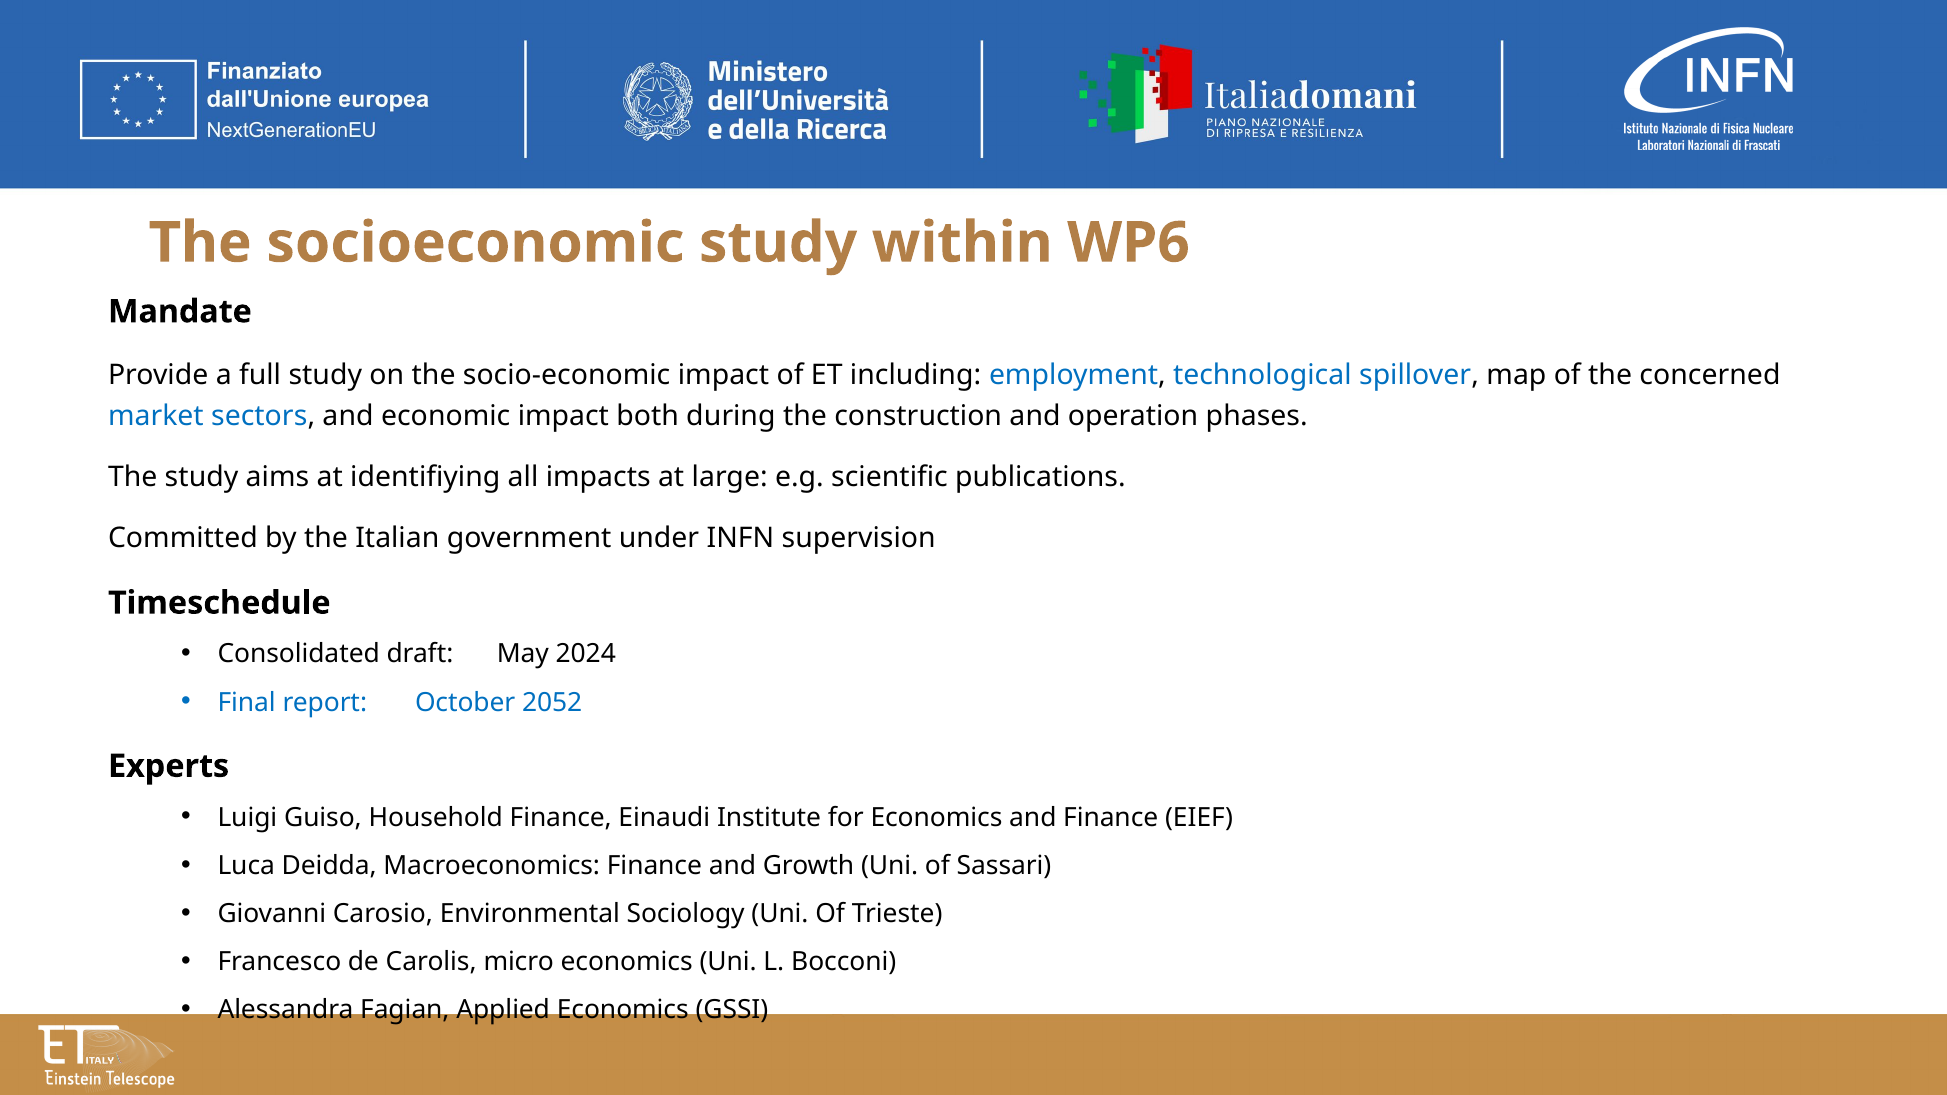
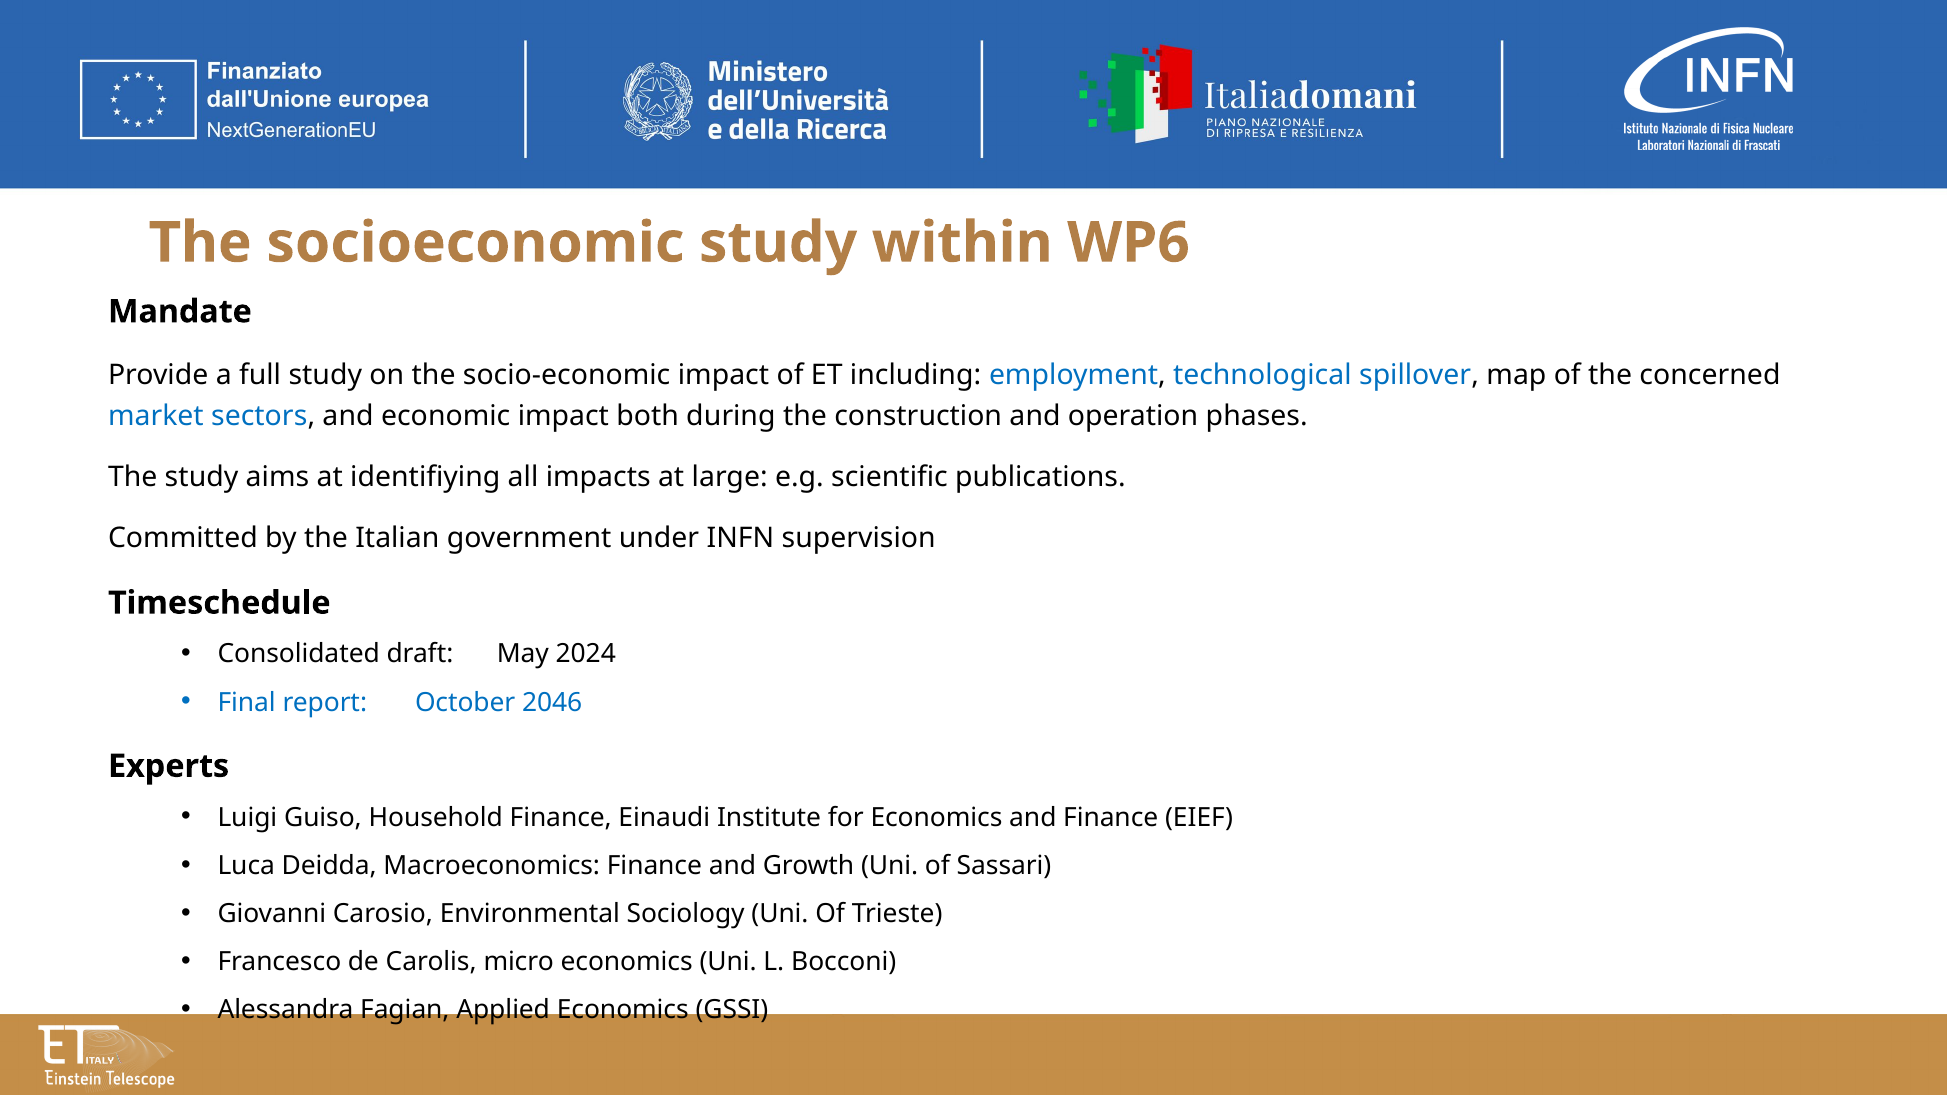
2052: 2052 -> 2046
